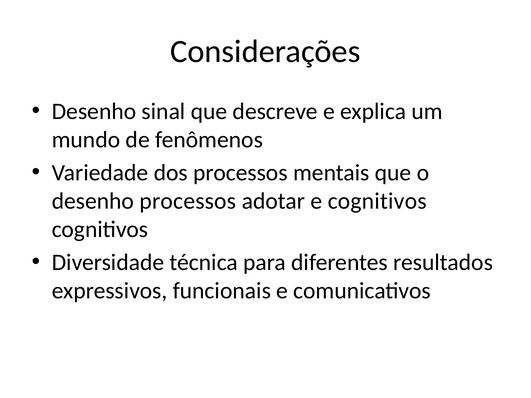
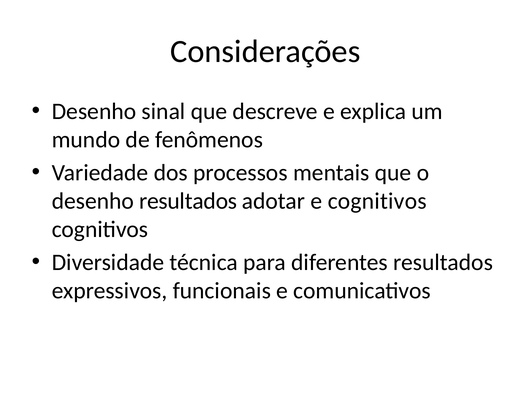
desenho processos: processos -> resultados
